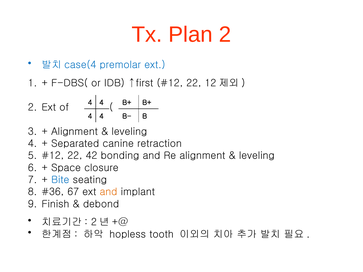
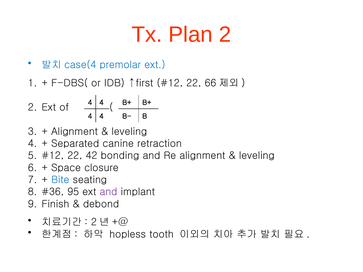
12: 12 -> 66
67: 67 -> 95
and at (108, 192) colour: orange -> purple
